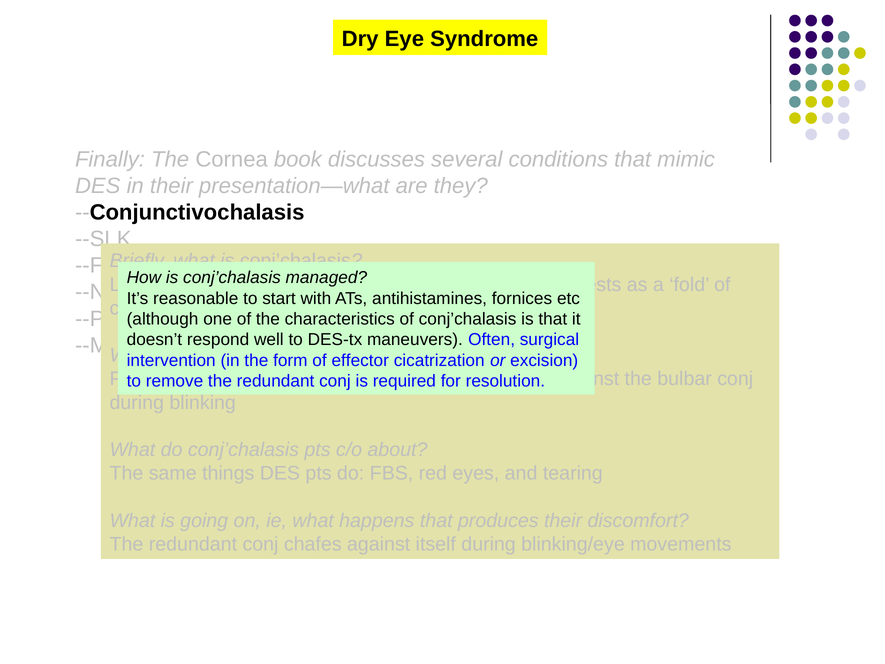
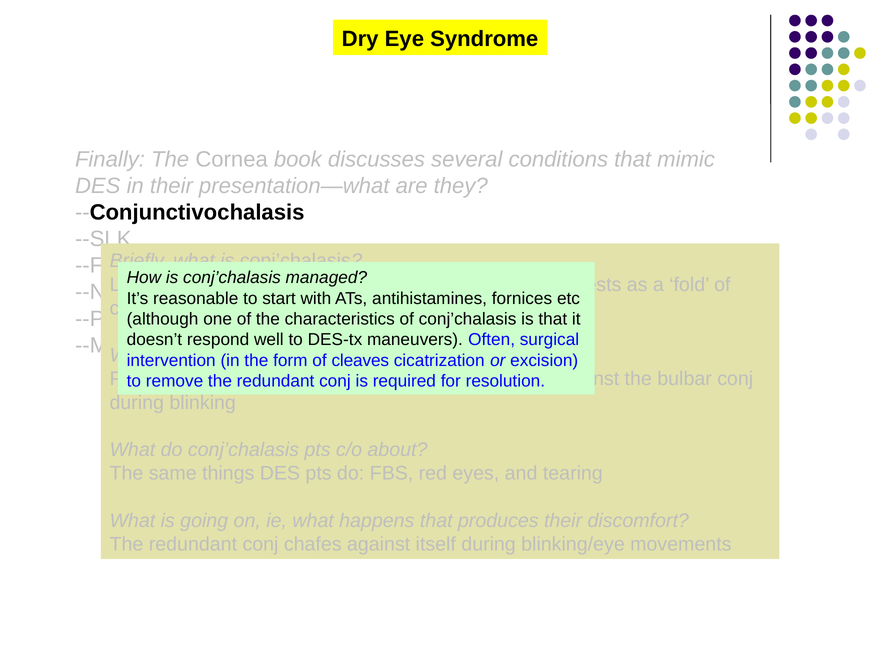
effector: effector -> cleaves
